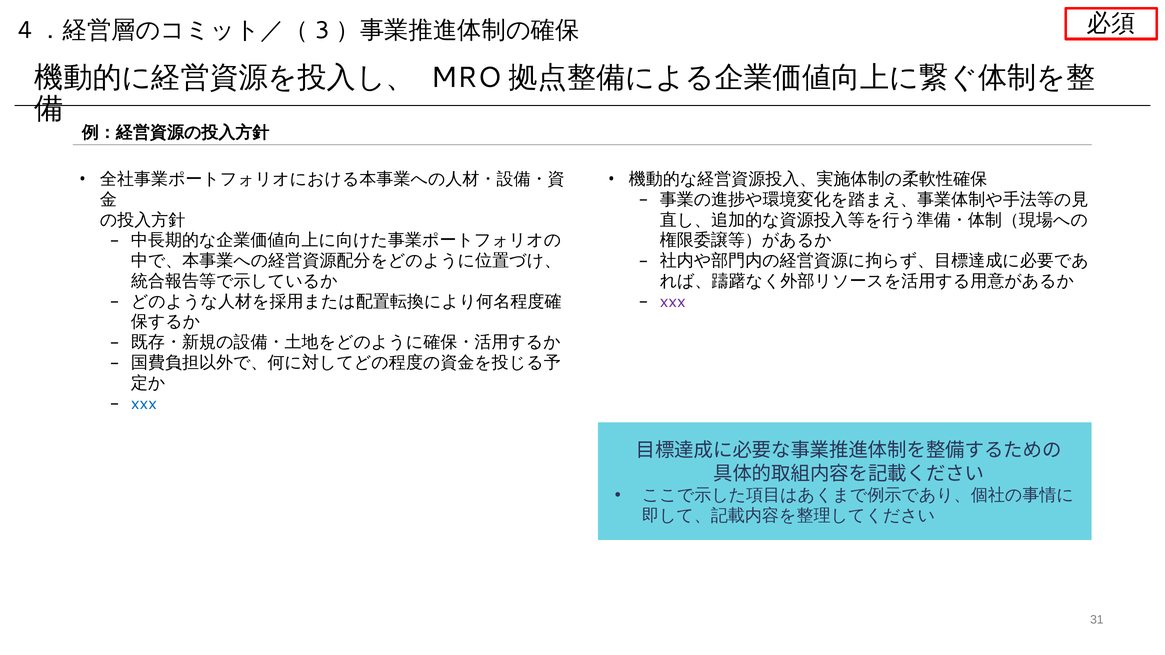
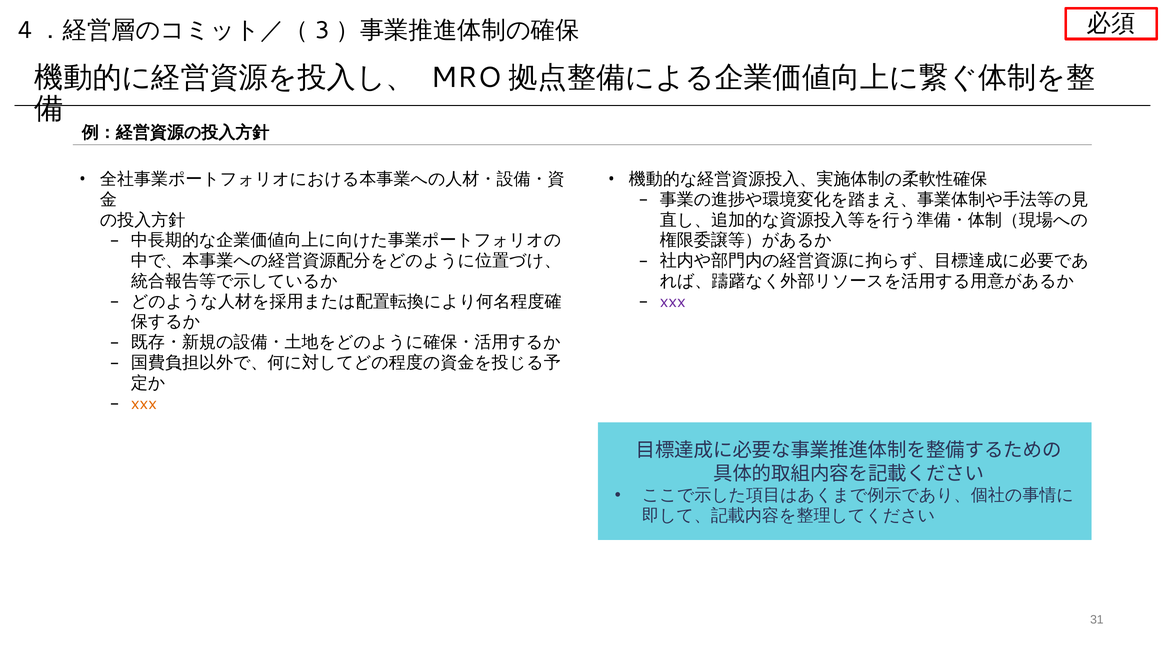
xxx at (144, 404) colour: blue -> orange
